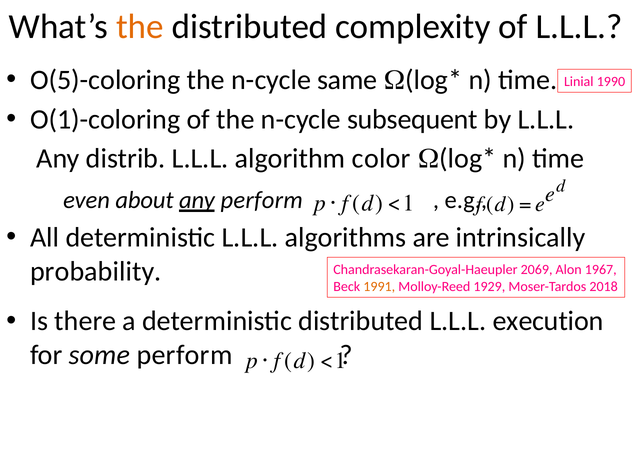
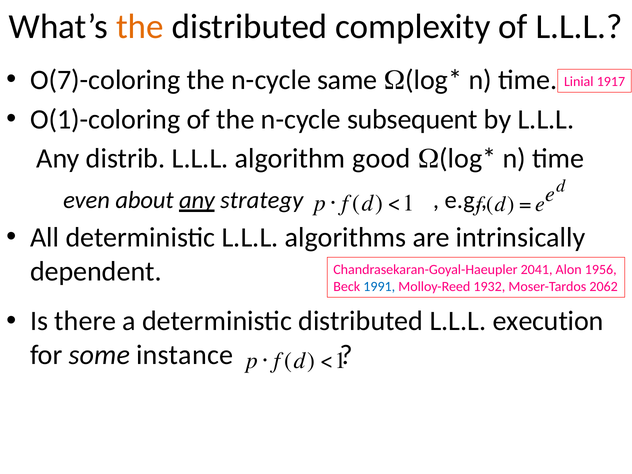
O(5)-coloring: O(5)-coloring -> O(7)-coloring
1990: 1990 -> 1917
color: color -> good
any perform: perform -> strategy
probability: probability -> dependent
2069: 2069 -> 2041
1967: 1967 -> 1956
1991 colour: orange -> blue
1929: 1929 -> 1932
2018: 2018 -> 2062
some perform: perform -> instance
